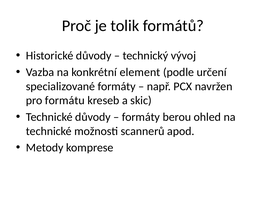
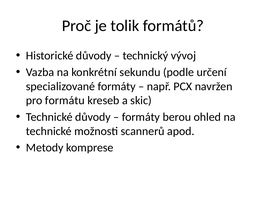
element: element -> sekundu
